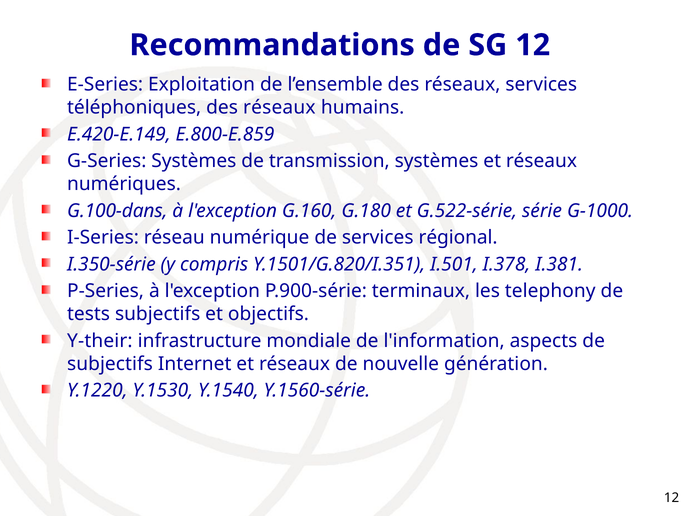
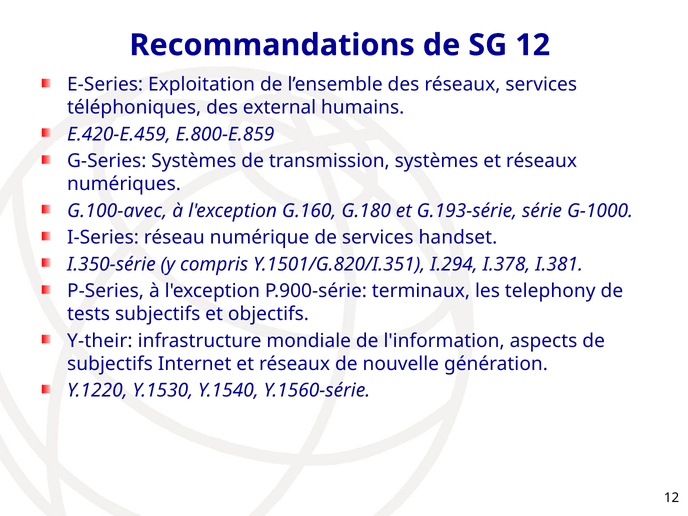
téléphoniques des réseaux: réseaux -> external
E.420-E.149: E.420-E.149 -> E.420-E.459
G.100-dans: G.100-dans -> G.100-avec
G.522-série: G.522-série -> G.193-série
régional: régional -> handset
I.501: I.501 -> I.294
